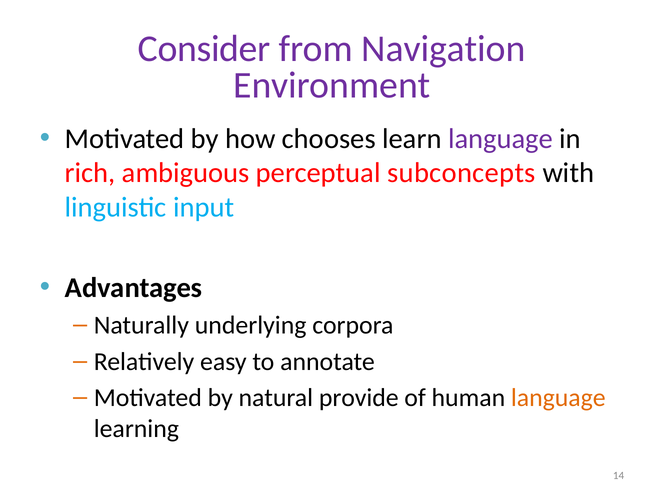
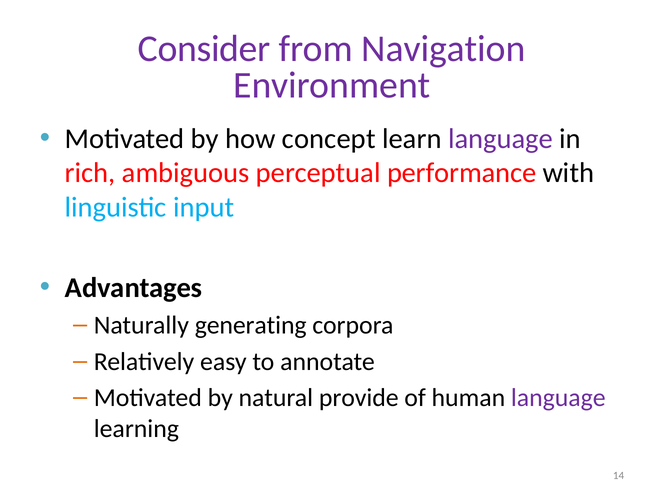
chooses: chooses -> concept
subconcepts: subconcepts -> performance
underlying: underlying -> generating
language at (558, 398) colour: orange -> purple
